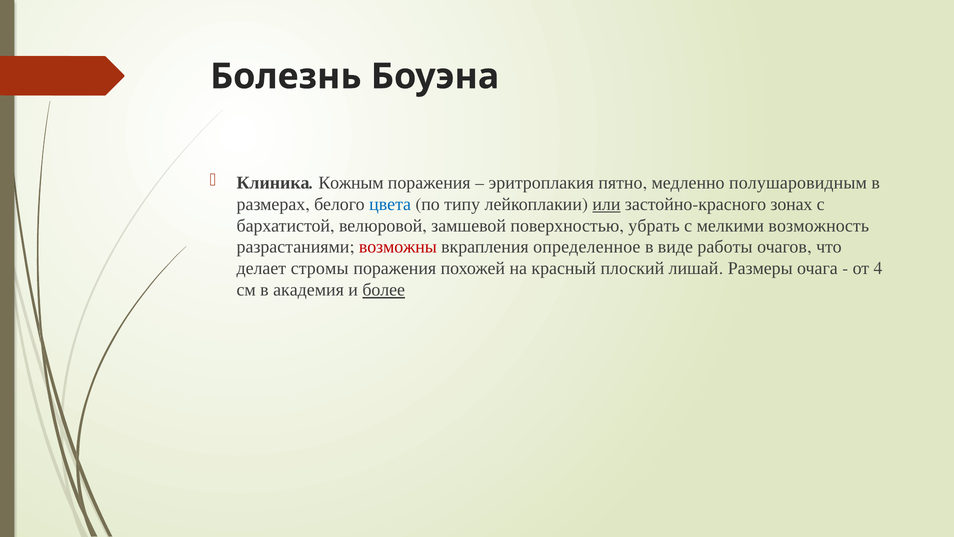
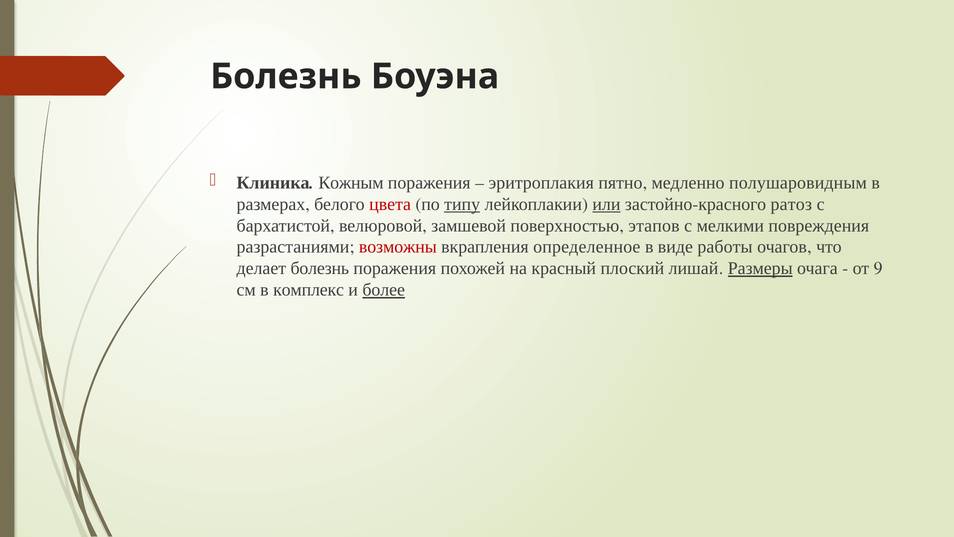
цвета colour: blue -> red
типу underline: none -> present
зонах: зонах -> ратоз
убрать: убрать -> этапов
возможность: возможность -> повреждения
делает стромы: стромы -> болезнь
Размеры underline: none -> present
4: 4 -> 9
академия: академия -> комплекс
